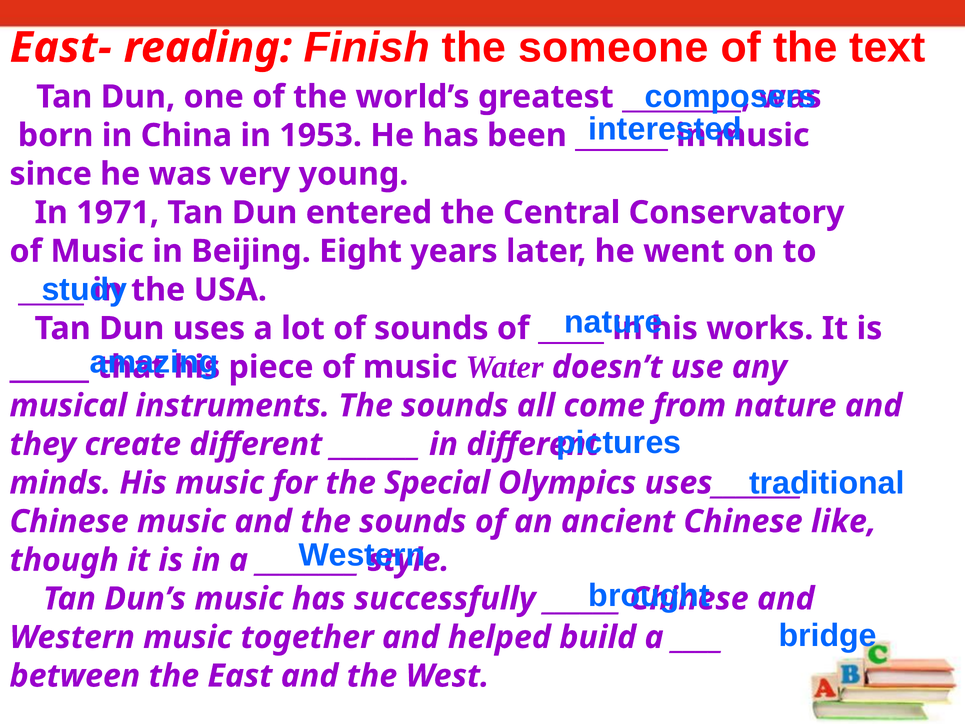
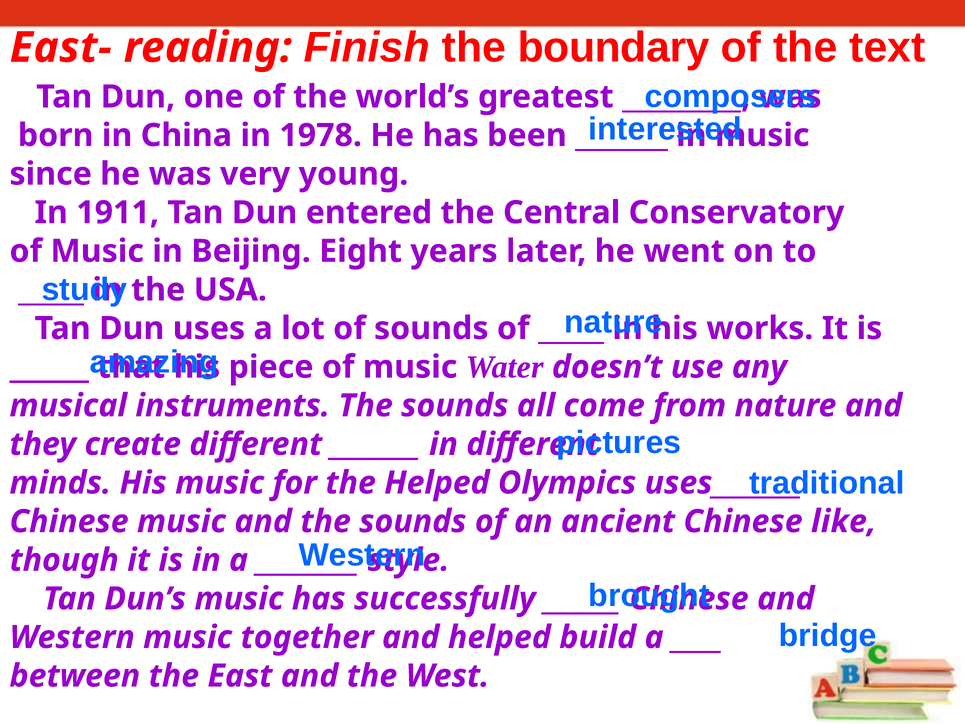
someone: someone -> boundary
1953: 1953 -> 1978
1971: 1971 -> 1911
the Special: Special -> Helped
